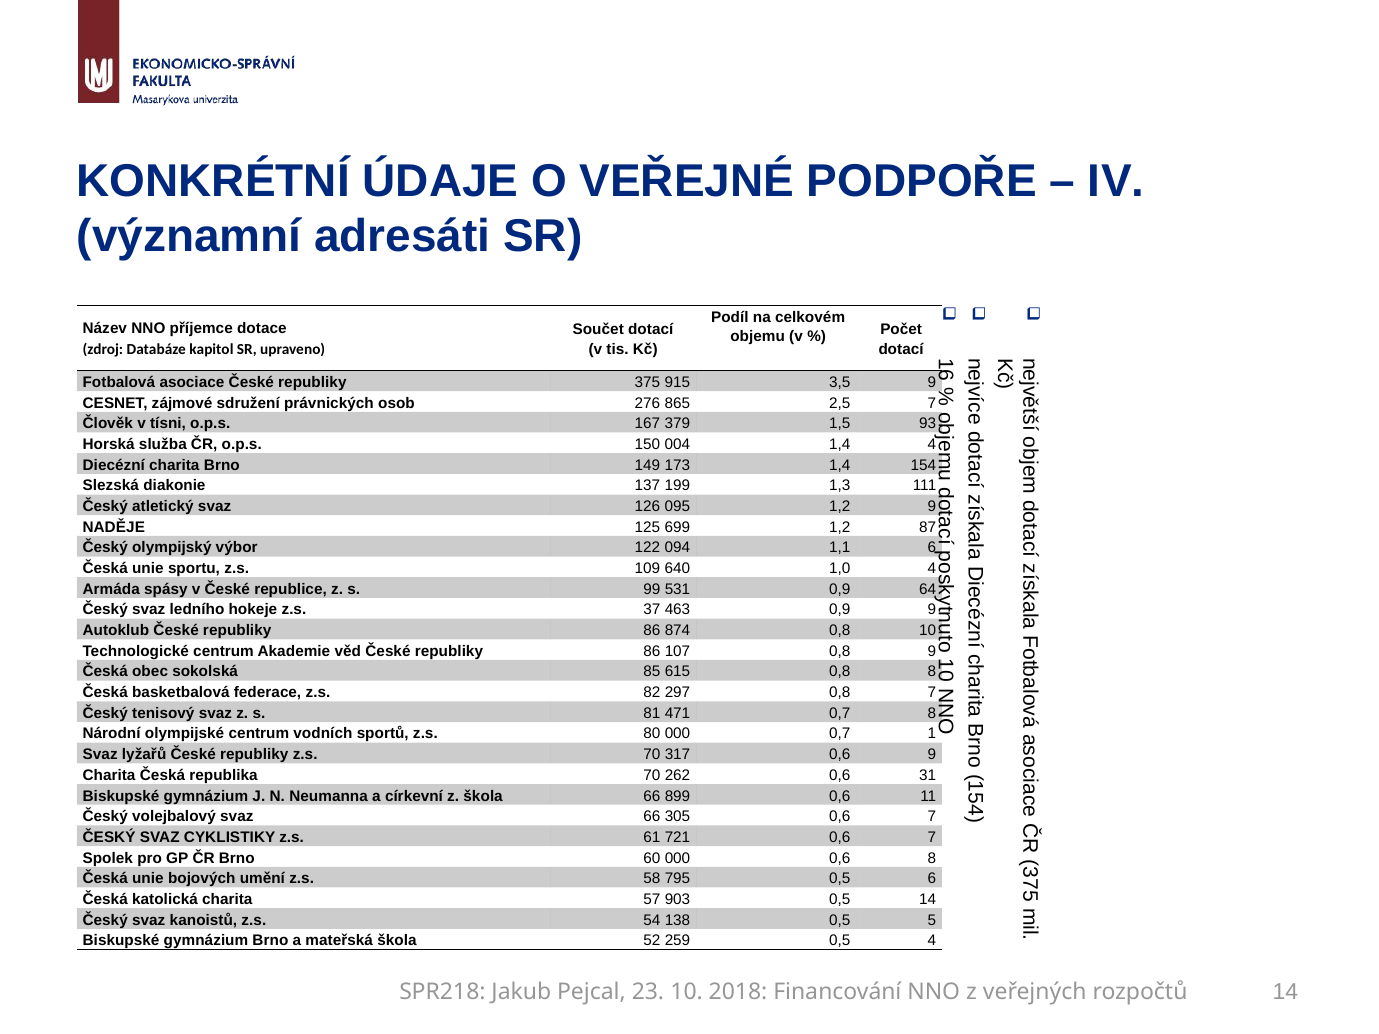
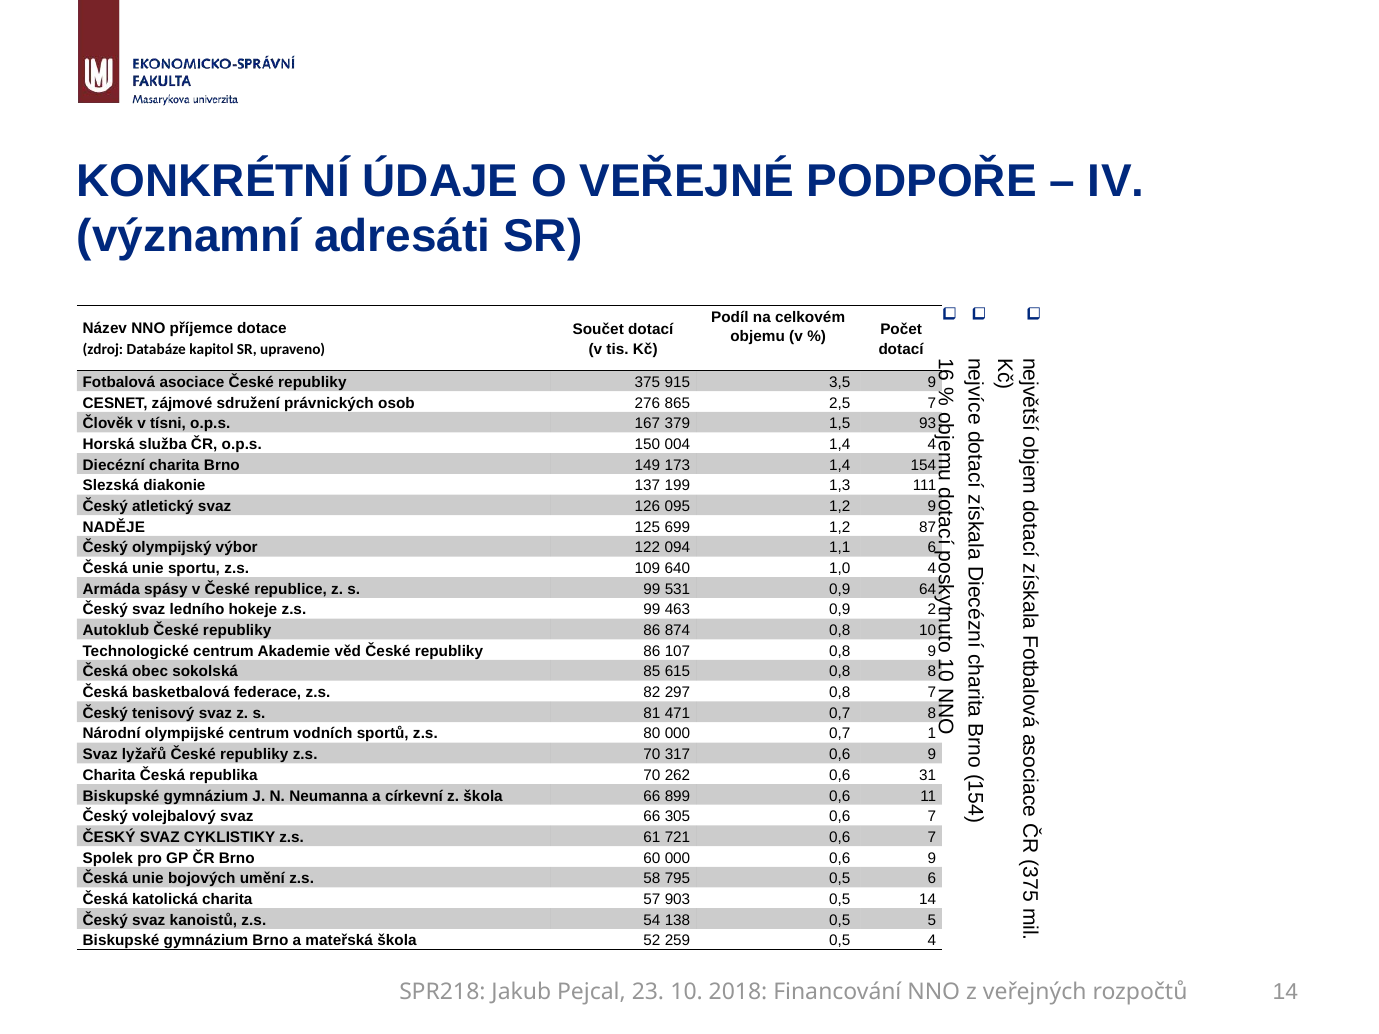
z.s 37: 37 -> 99
0,9 9: 9 -> 2
000 0,6 8: 8 -> 9
